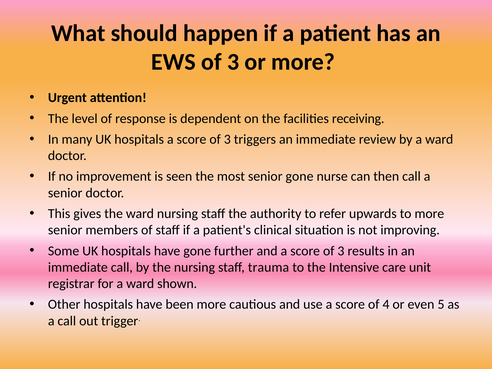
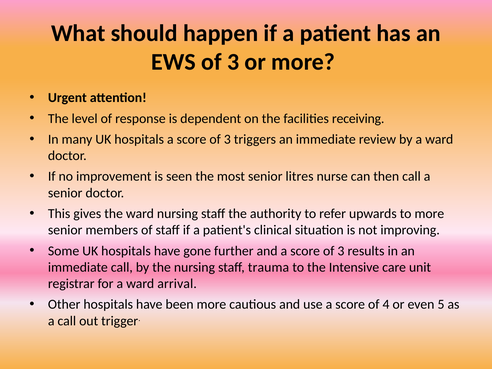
senior gone: gone -> litres
shown: shown -> arrival
